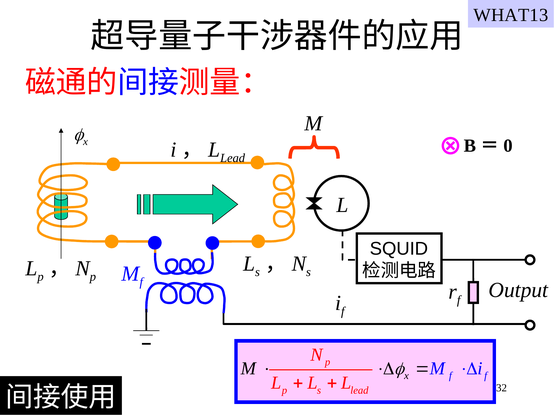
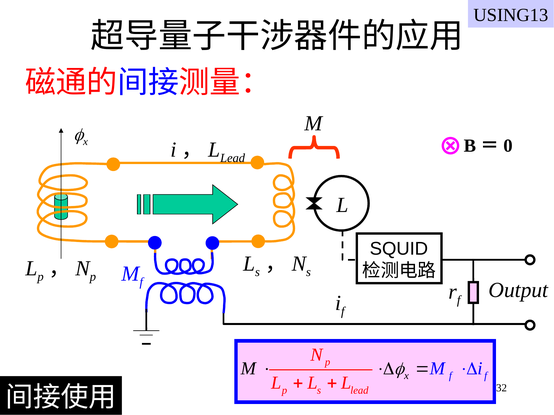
WHAT13: WHAT13 -> USING13
